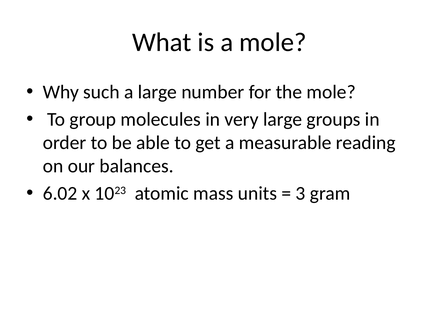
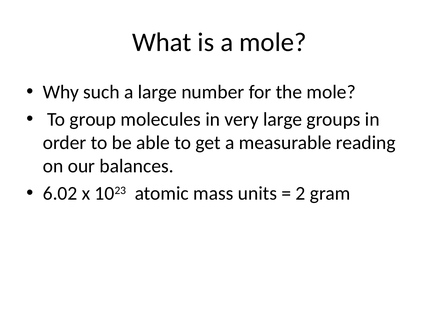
3: 3 -> 2
